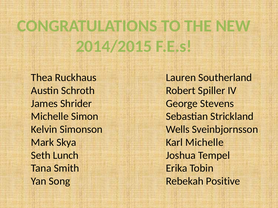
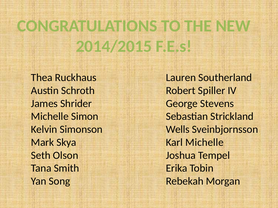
Lunch: Lunch -> Olson
Positive: Positive -> Morgan
